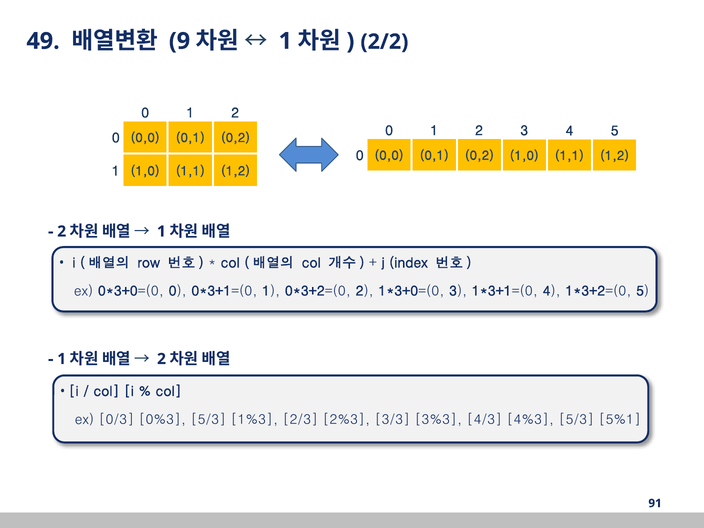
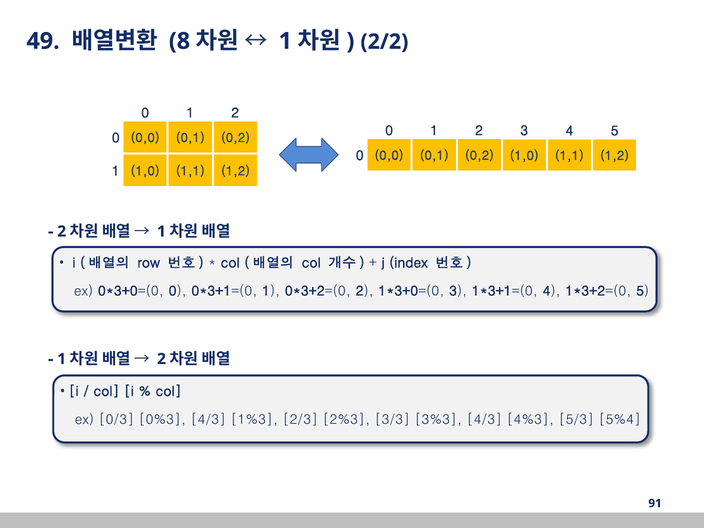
9: 9 -> 8
0%3 5/3: 5/3 -> 4/3
5%1: 5%1 -> 5%4
